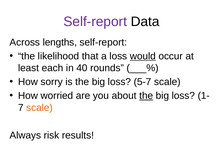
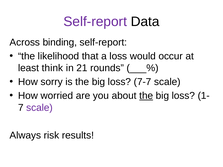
lengths: lengths -> binding
would underline: present -> none
each: each -> think
40: 40 -> 21
5-7: 5-7 -> 7-7
scale at (39, 108) colour: orange -> purple
